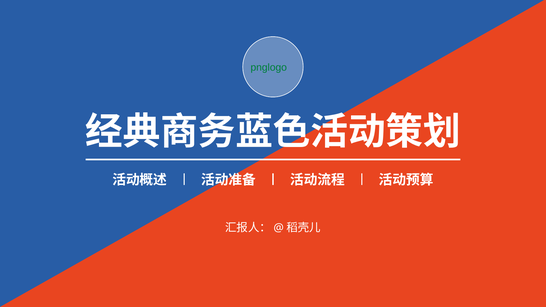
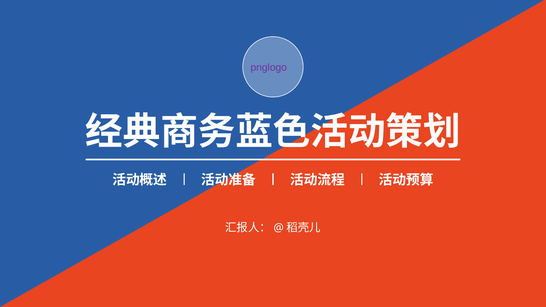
pnglogo colour: green -> purple
